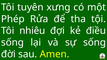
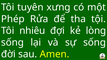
điều: điều -> lòng
